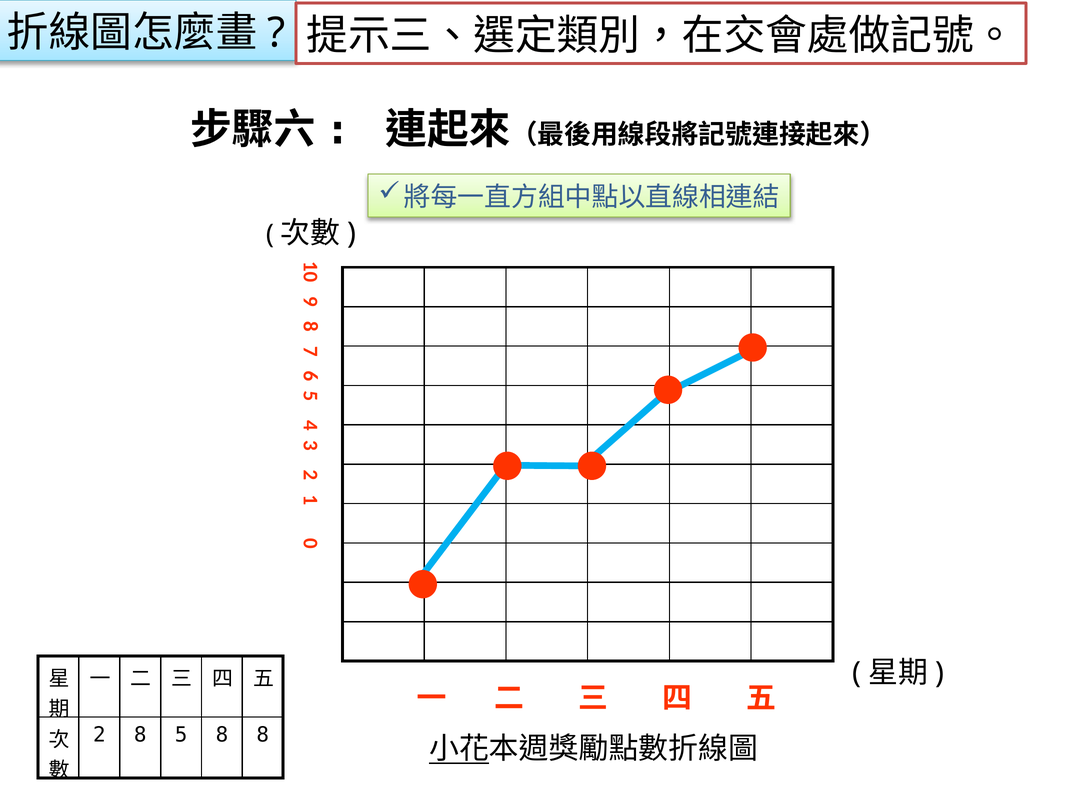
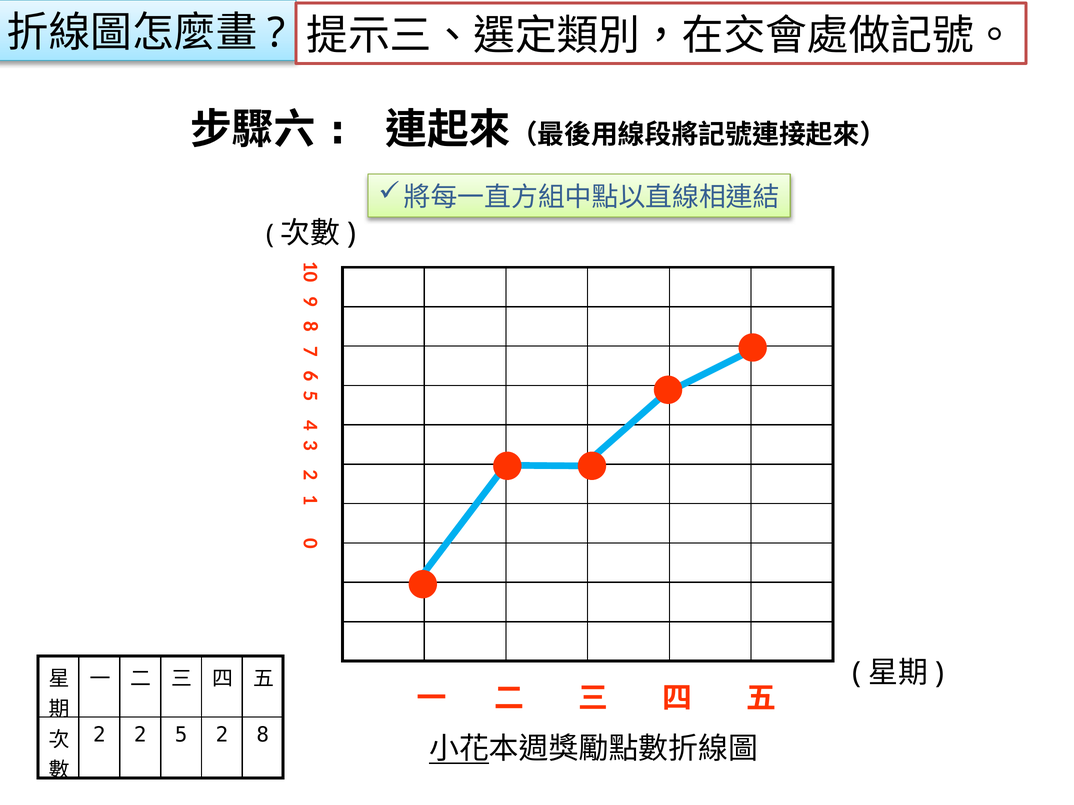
2 8: 8 -> 2
5 8: 8 -> 2
